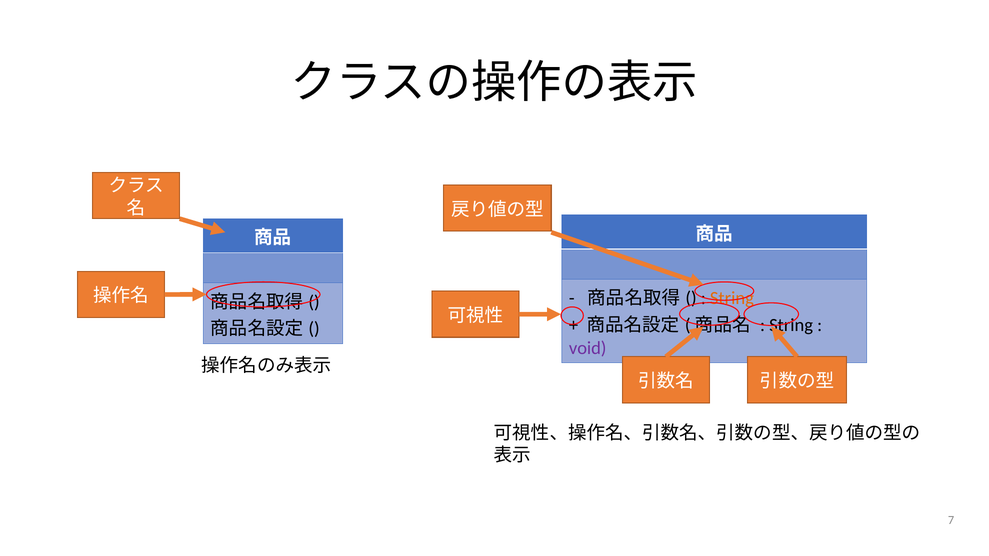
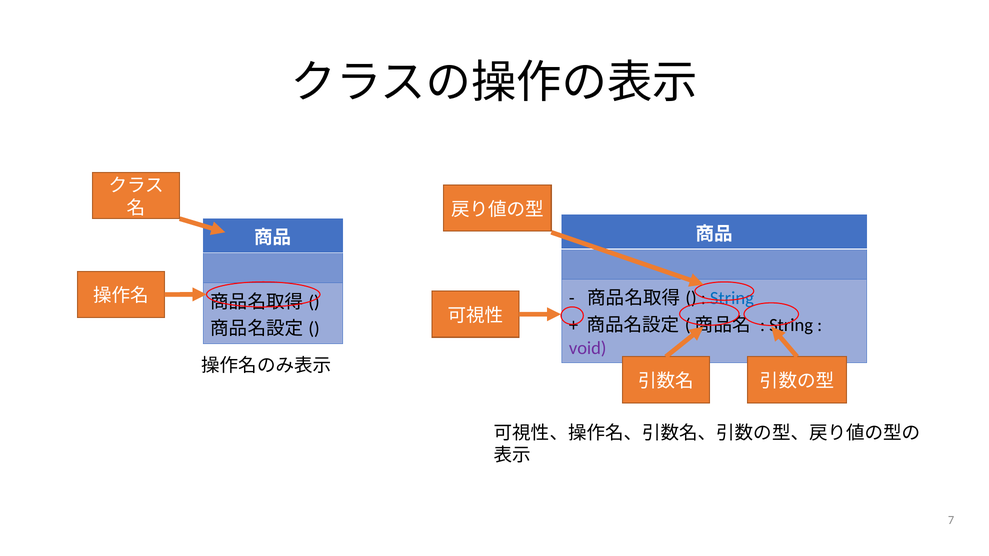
String at (732, 298) colour: orange -> blue
